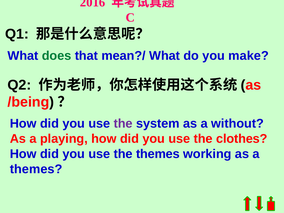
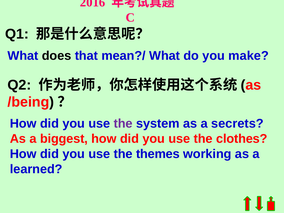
does colour: green -> black
without: without -> secrets
playing: playing -> biggest
themes at (36, 169): themes -> learned
